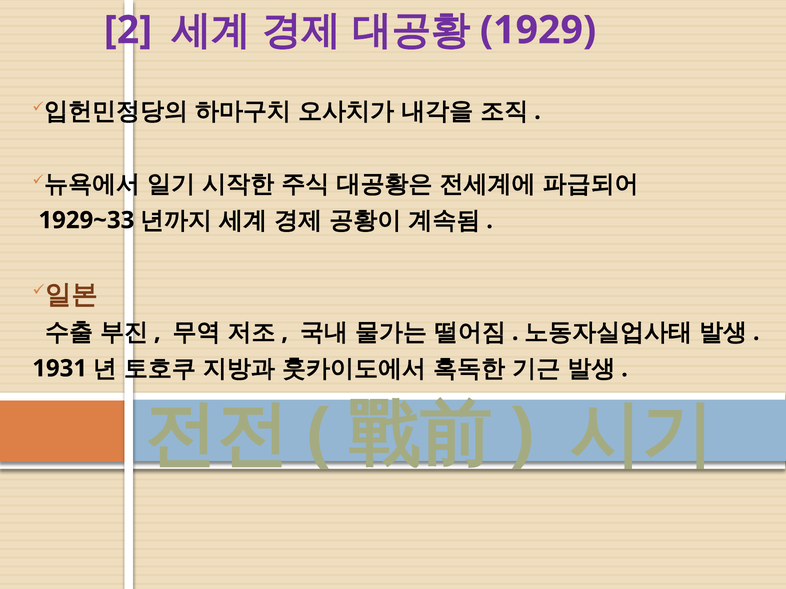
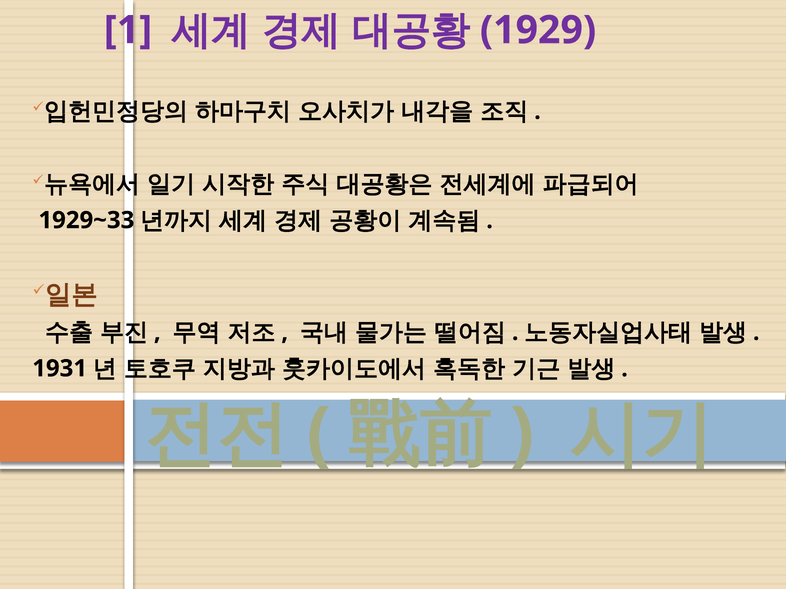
2: 2 -> 1
